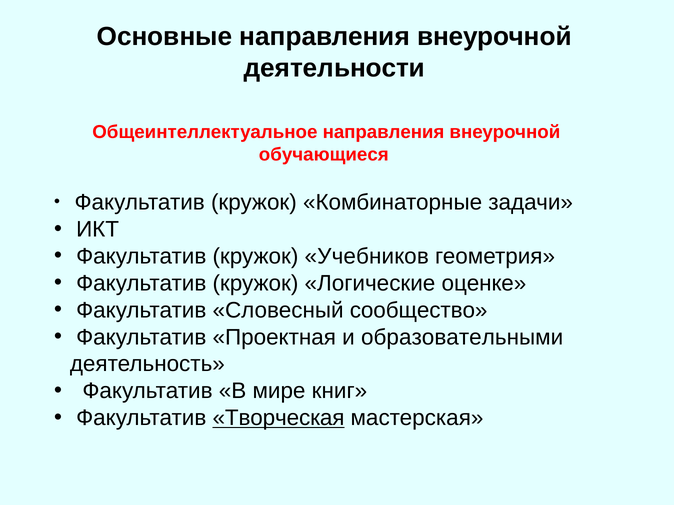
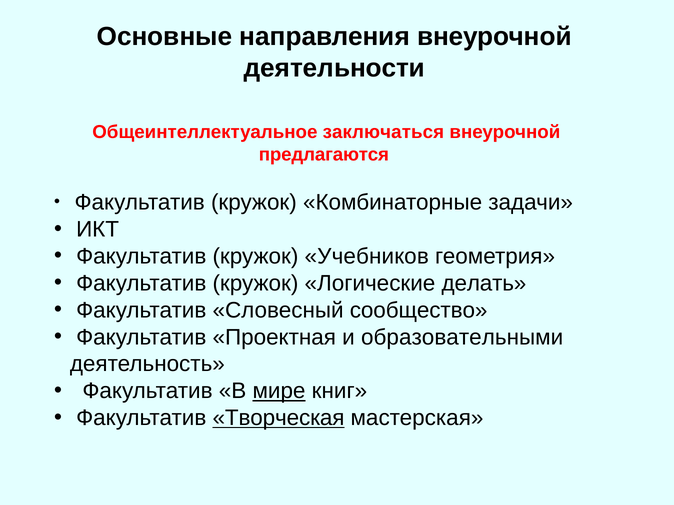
Общеинтеллектуальное направления: направления -> заключаться
обучающиеся: обучающиеся -> предлагаются
оценке: оценке -> делать
мире underline: none -> present
